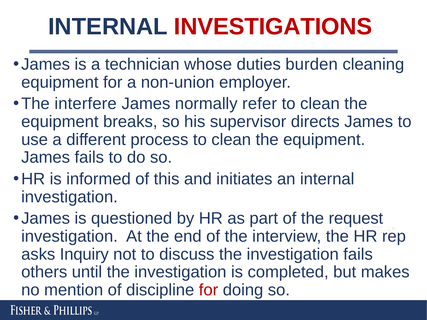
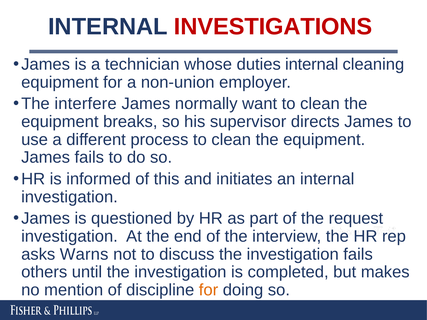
duties burden: burden -> internal
refer: refer -> want
Inquiry: Inquiry -> Warns
for at (209, 290) colour: red -> orange
